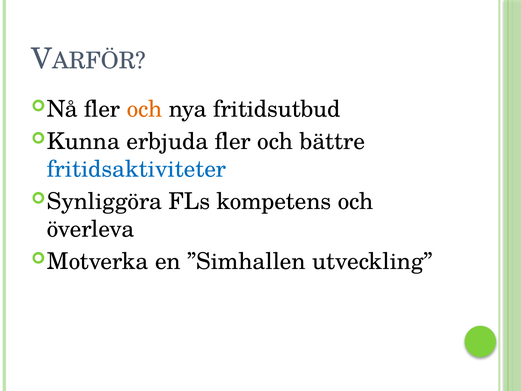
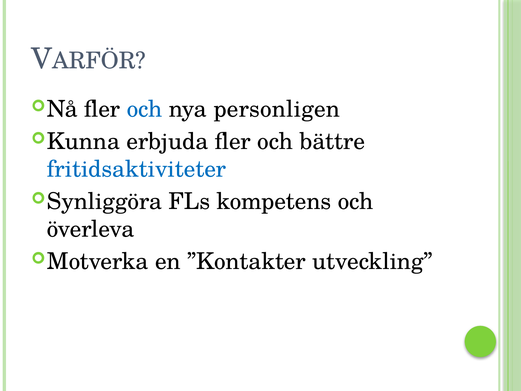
och at (145, 109) colour: orange -> blue
fritidsutbud: fritidsutbud -> personligen
”Simhallen: ”Simhallen -> ”Kontakter
